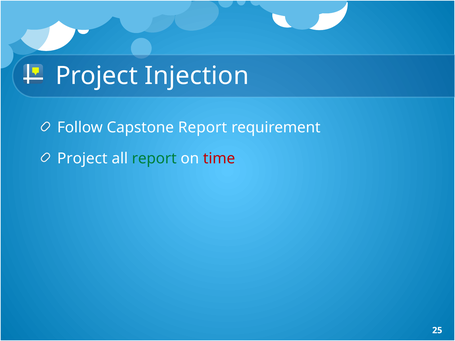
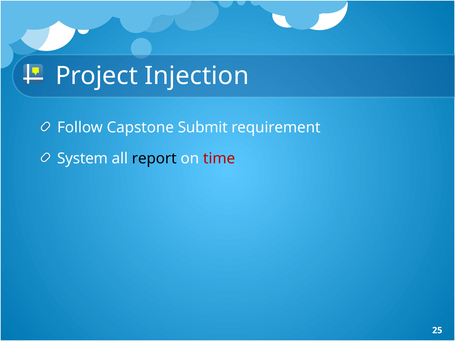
Capstone Report: Report -> Submit
Project at (82, 159): Project -> System
report at (154, 159) colour: green -> black
